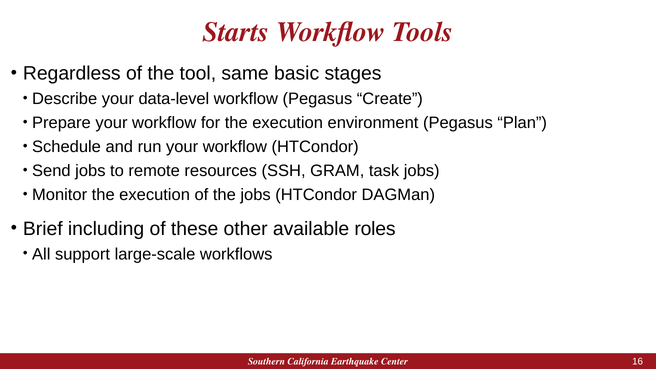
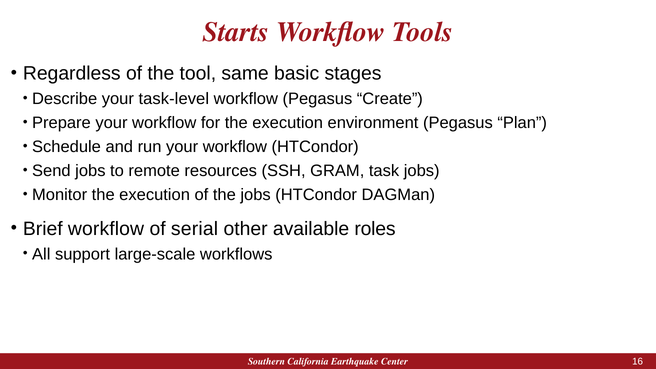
data-level: data-level -> task-level
Brief including: including -> workflow
these: these -> serial
